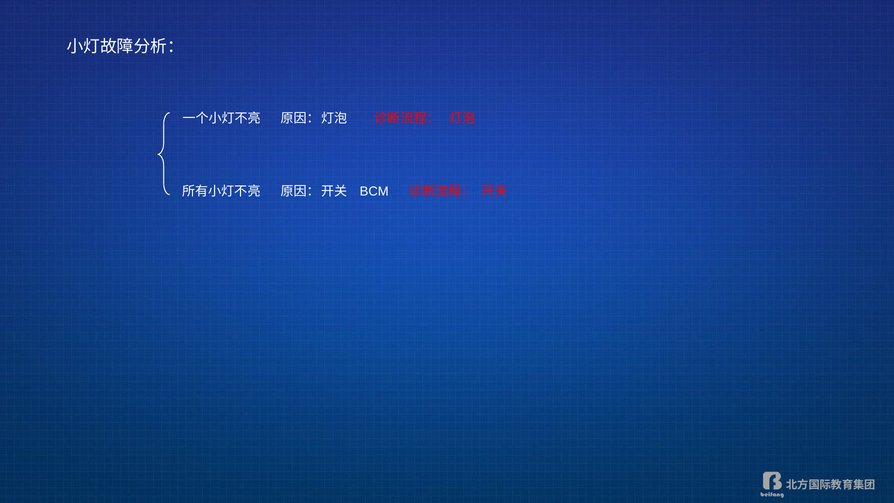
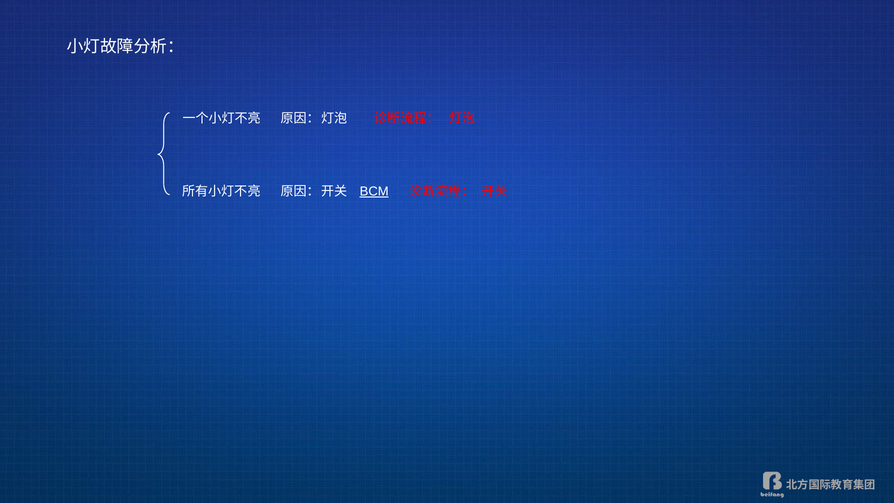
BCM underline: none -> present
